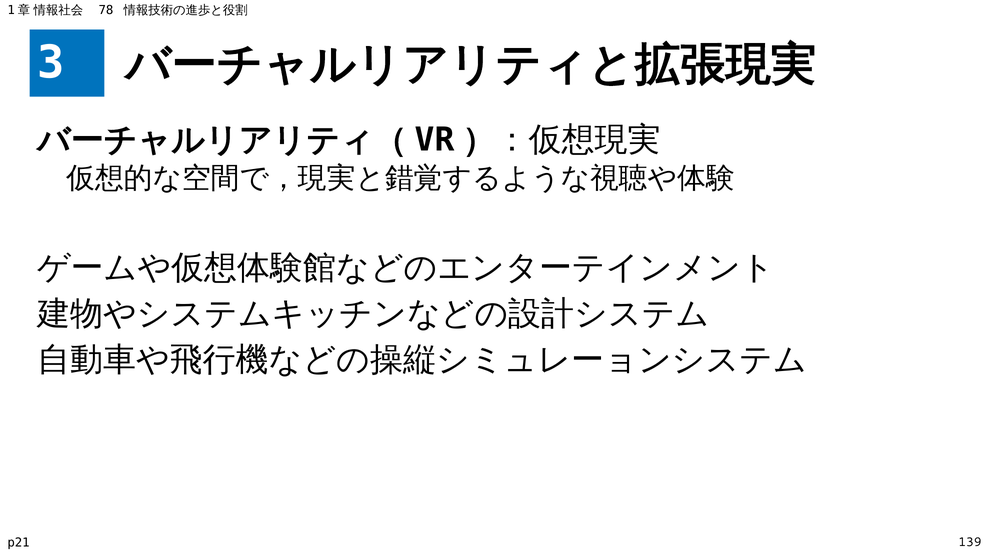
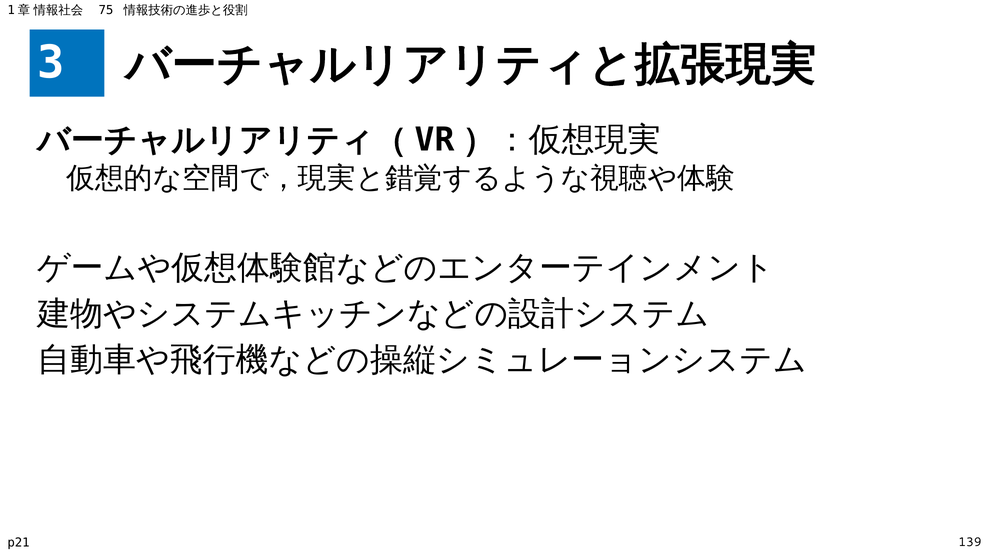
78: 78 -> 75
